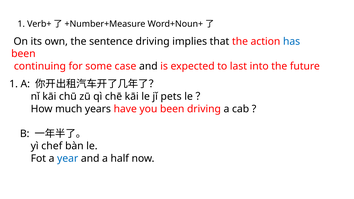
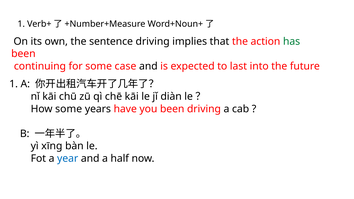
has colour: blue -> green
pets: pets -> diàn
How much: much -> some
chef: chef -> xīng
